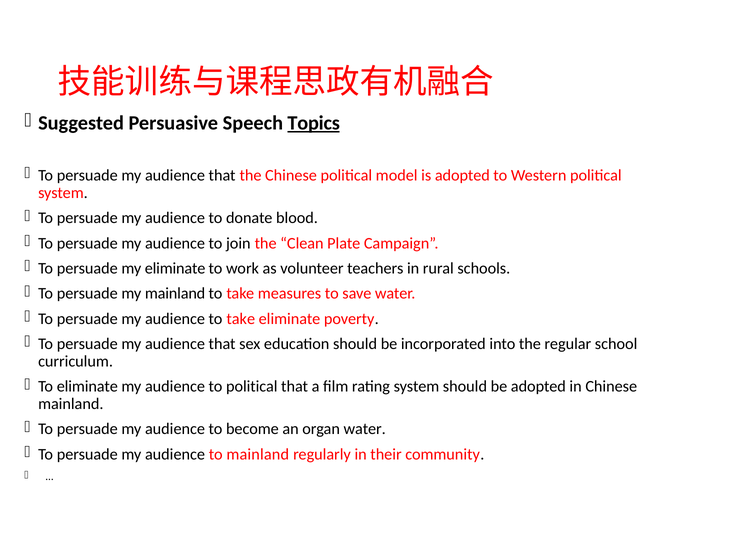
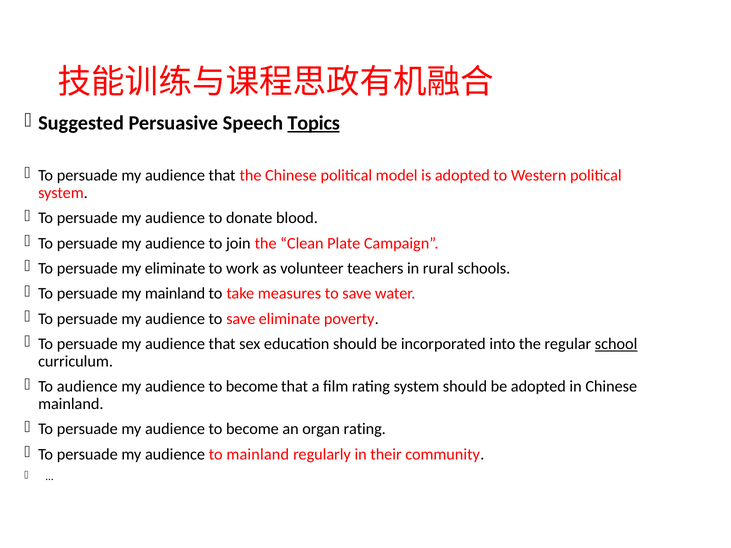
audience to take: take -> save
school underline: none -> present
To eliminate: eliminate -> audience
political at (252, 387): political -> become
organ water: water -> rating
